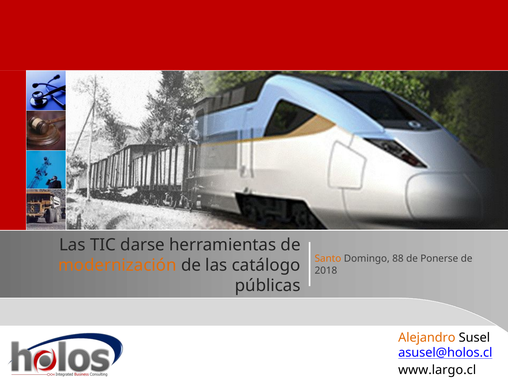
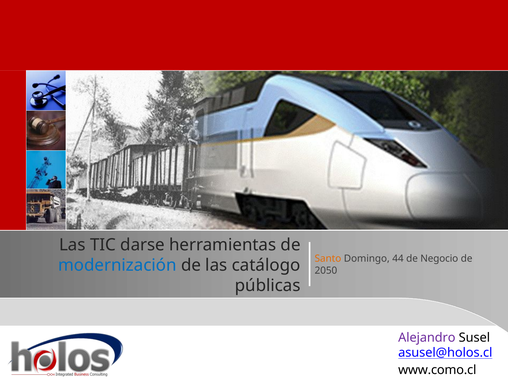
88: 88 -> 44
Ponerse: Ponerse -> Negocio
modernización colour: orange -> blue
2018: 2018 -> 2050
Alejandro colour: orange -> purple
www.largo.cl: www.largo.cl -> www.como.cl
